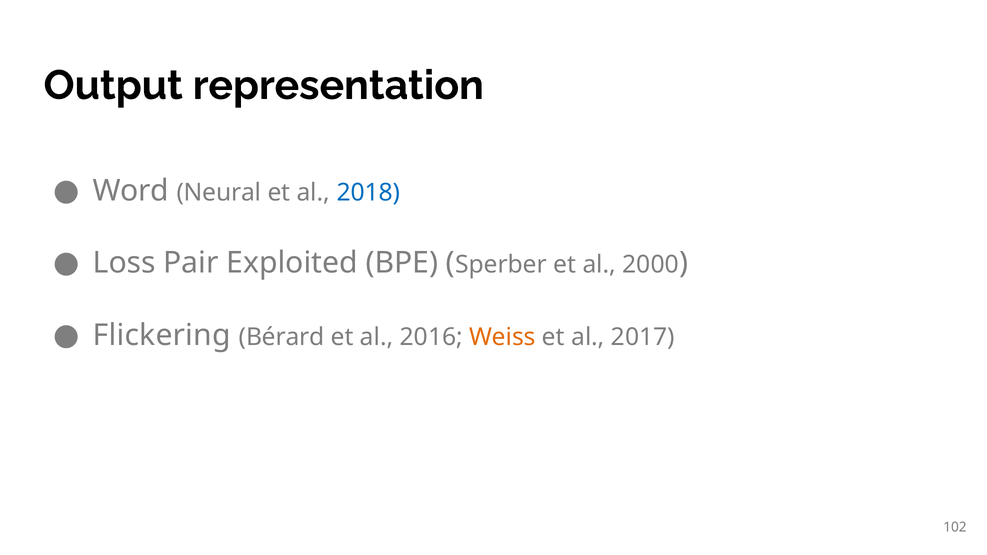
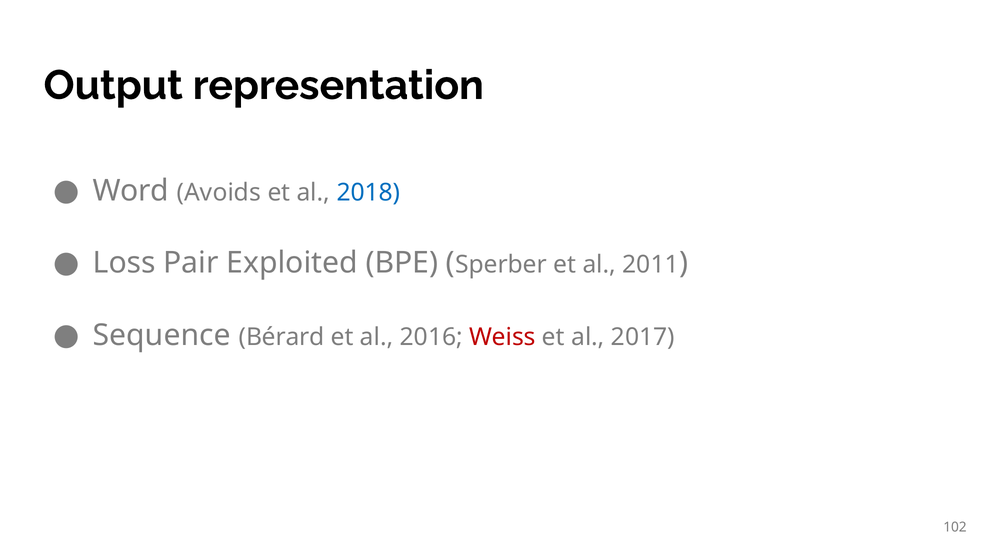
Neural: Neural -> Avoids
2000: 2000 -> 2011
Flickering: Flickering -> Sequence
Weiss colour: orange -> red
